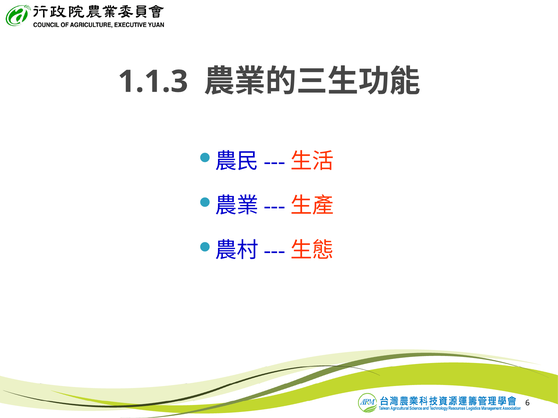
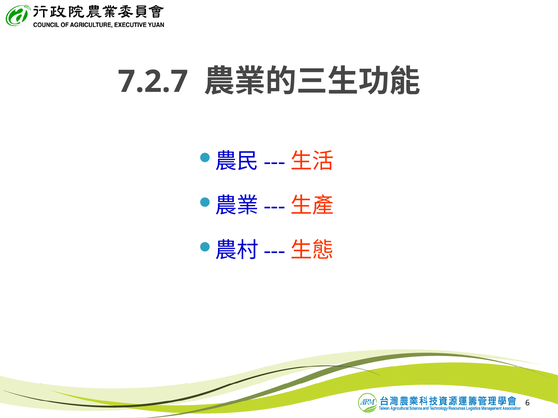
1.1.3: 1.1.3 -> 7.2.7
